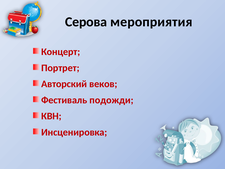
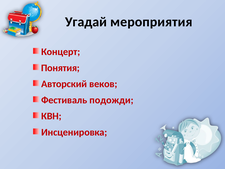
Серова: Серова -> Угадай
Портрет: Портрет -> Понятия
